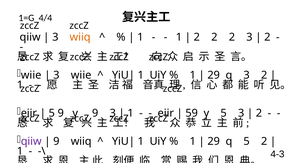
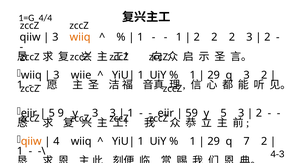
wiie at (31, 75): wiie -> wiiq
9 at (95, 113): 9 -> 3
qiiw at (31, 141) colour: purple -> orange
9 at (56, 141): 9 -> 4
q 5: 5 -> 7
